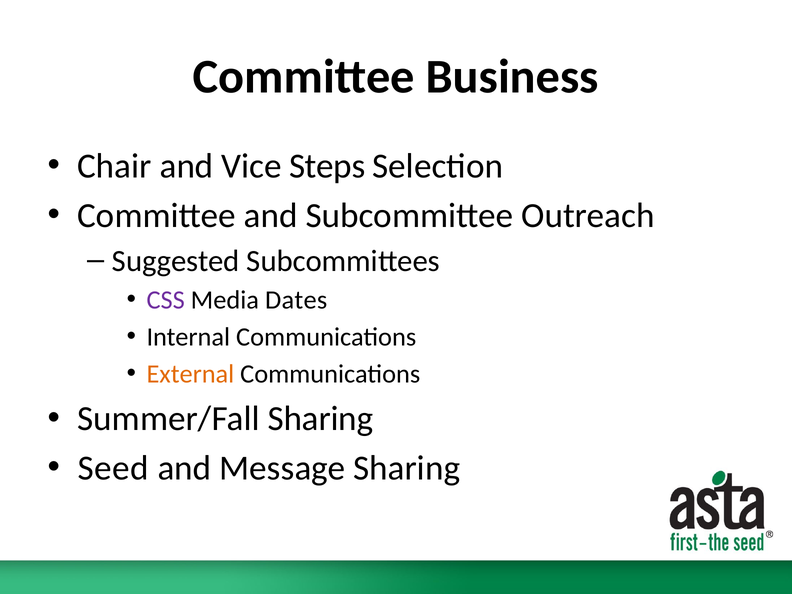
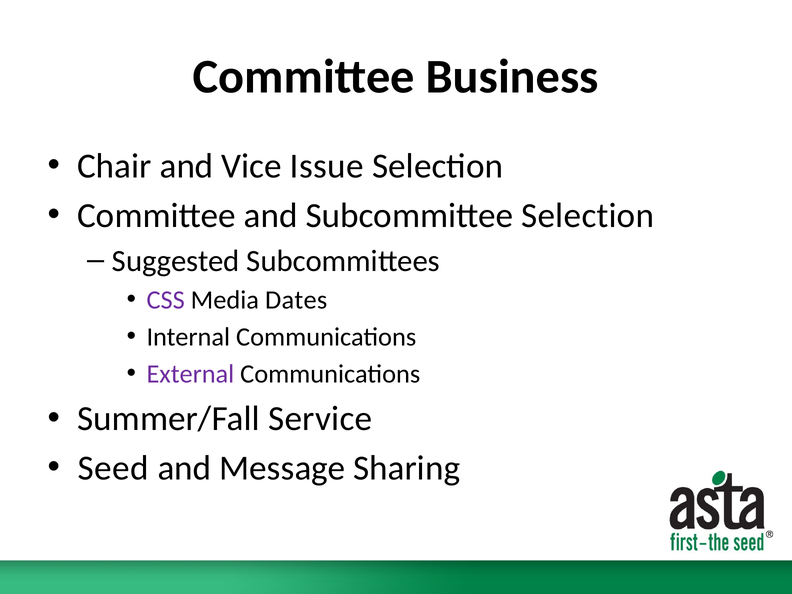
Steps: Steps -> Issue
Subcommittee Outreach: Outreach -> Selection
External colour: orange -> purple
Summer/Fall Sharing: Sharing -> Service
